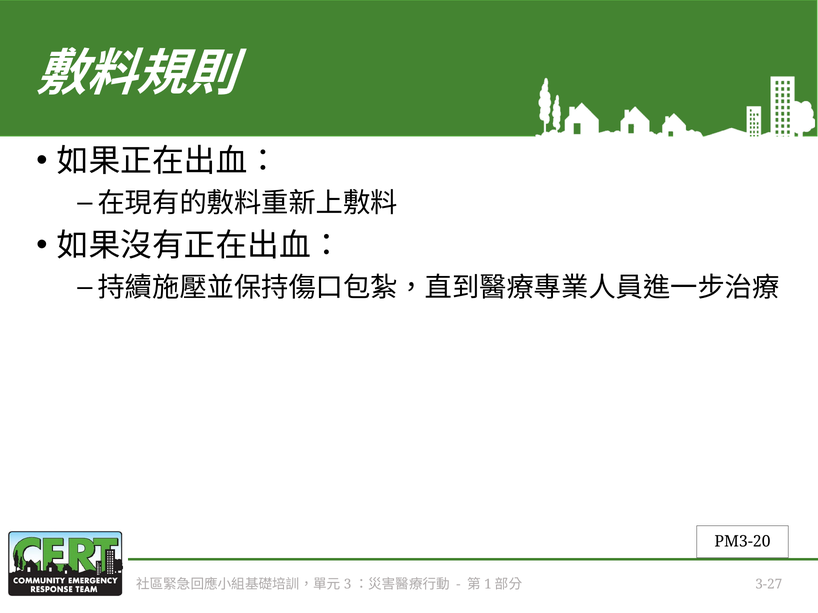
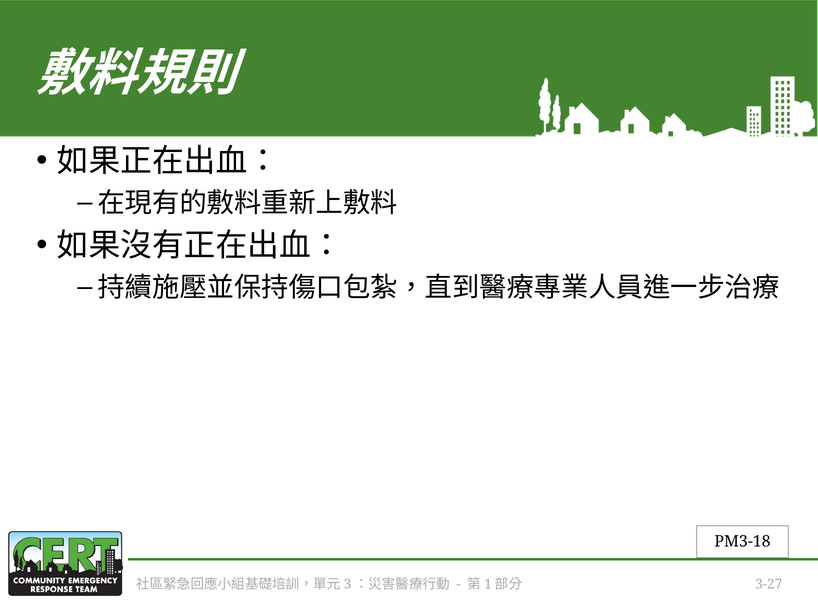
PM3-20: PM3-20 -> PM3-18
